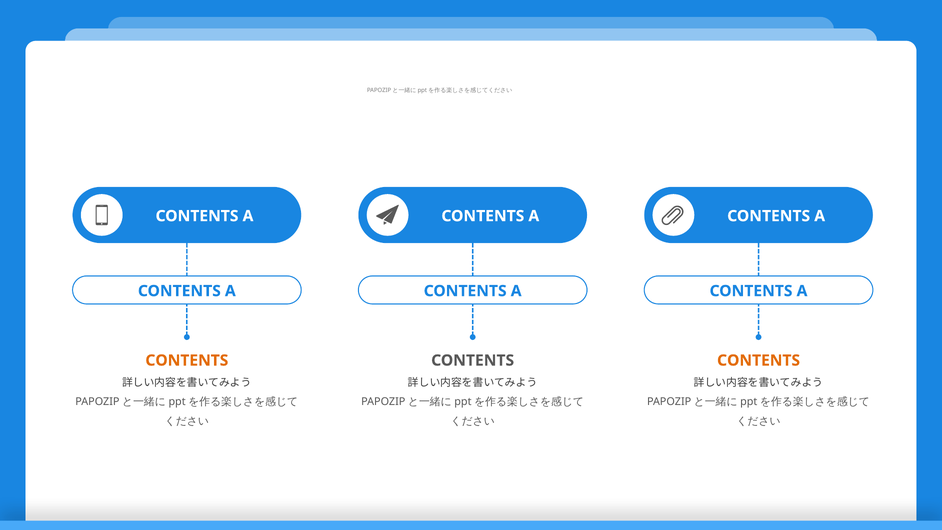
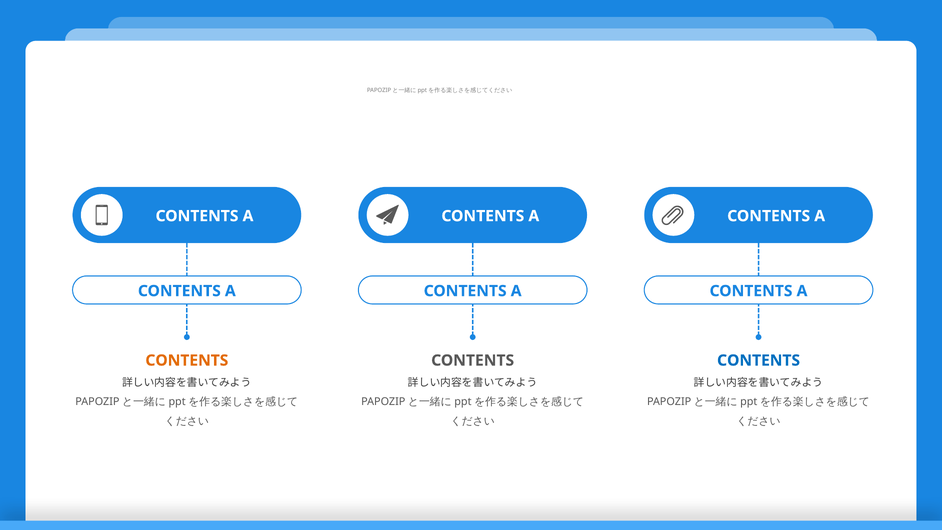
CONTENTS at (759, 360) colour: orange -> blue
